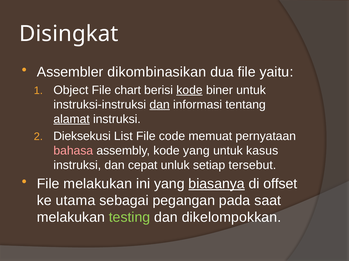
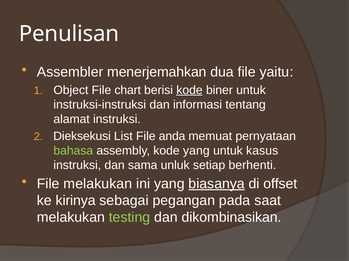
Disingkat: Disingkat -> Penulisan
dikombinasikan: dikombinasikan -> menerjemahkan
dan at (160, 105) underline: present -> none
alamat underline: present -> none
code: code -> anda
bahasa colour: pink -> light green
cepat: cepat -> sama
tersebut: tersebut -> berhenti
utama: utama -> kirinya
dikelompokkan: dikelompokkan -> dikombinasikan
